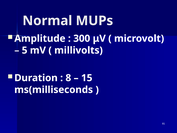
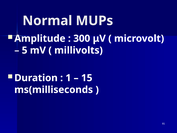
8: 8 -> 1
